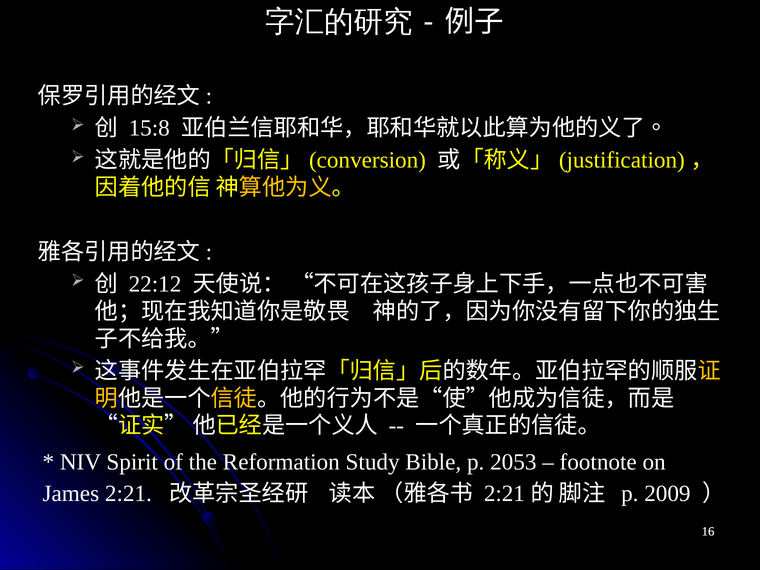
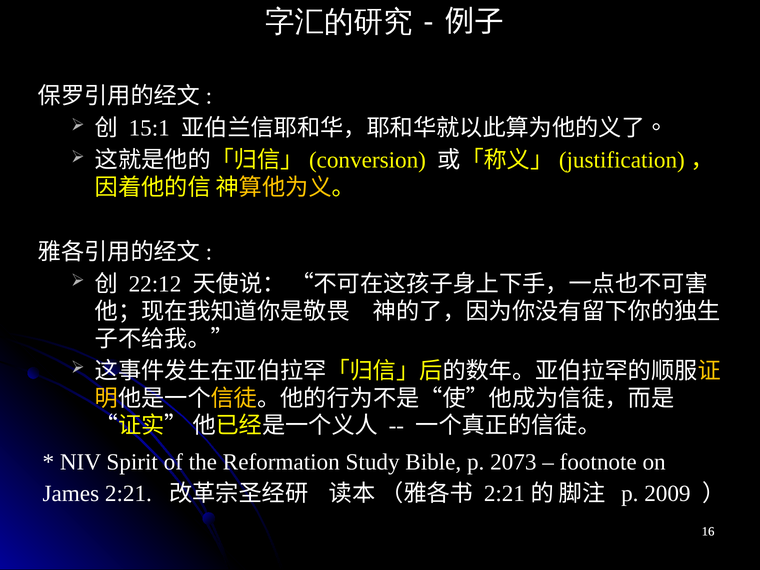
15:8: 15:8 -> 15:1
2053: 2053 -> 2073
